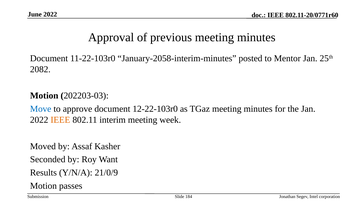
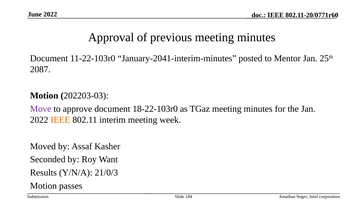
January-2058-interim-minutes: January-2058-interim-minutes -> January-2041-interim-minutes
2082: 2082 -> 2087
Move colour: blue -> purple
12-22-103r0: 12-22-103r0 -> 18-22-103r0
21/0/9: 21/0/9 -> 21/0/3
